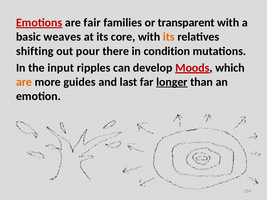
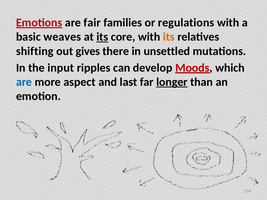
transparent: transparent -> regulations
its at (102, 37) underline: none -> present
pour: pour -> gives
condition: condition -> unsettled
are at (24, 82) colour: orange -> blue
guides: guides -> aspect
